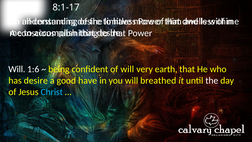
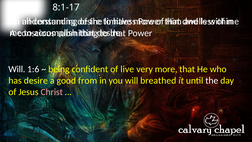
of will: will -> live
very earth: earth -> more
good have: have -> from
Christ colour: light blue -> pink
